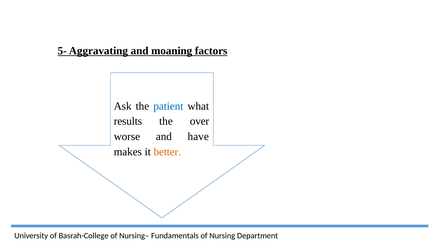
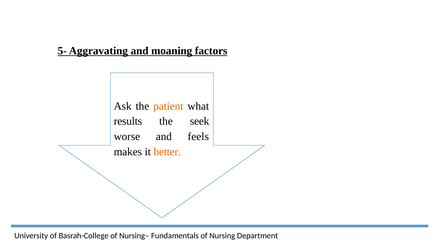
patient colour: blue -> orange
over: over -> seek
have: have -> feels
